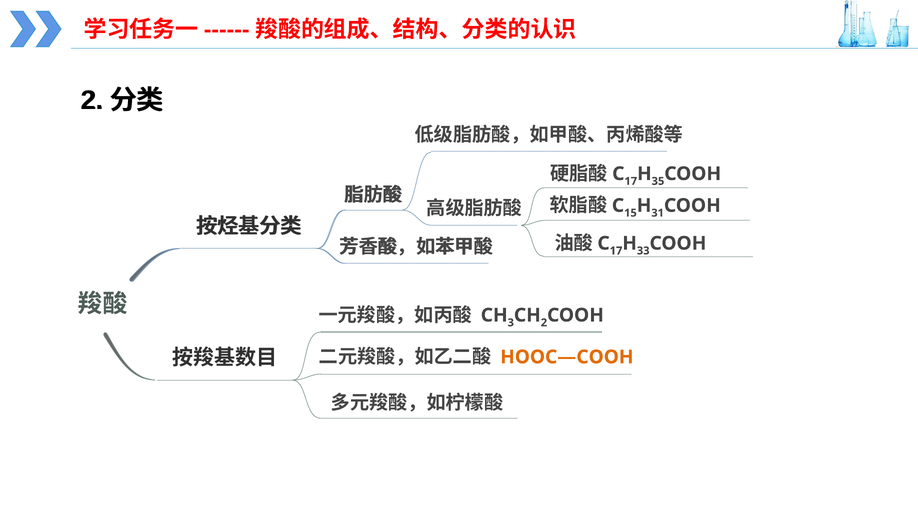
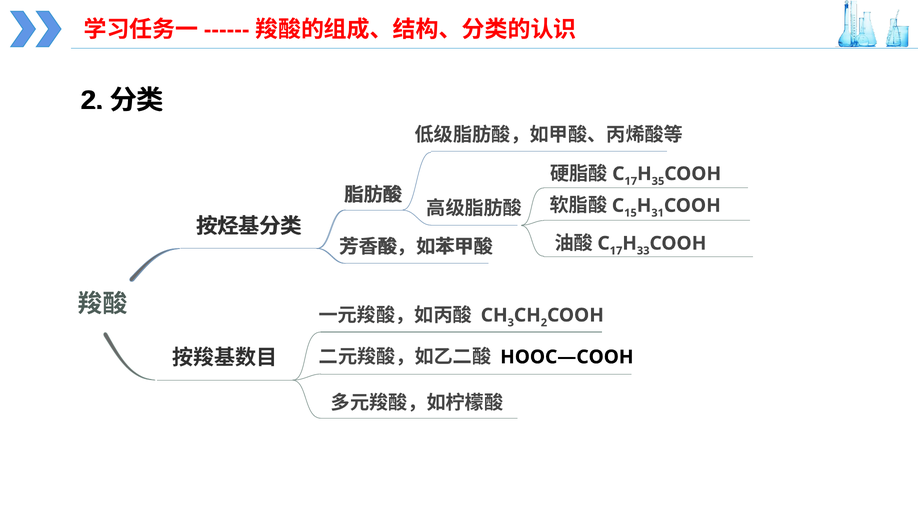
HOOC—COOH colour: orange -> black
